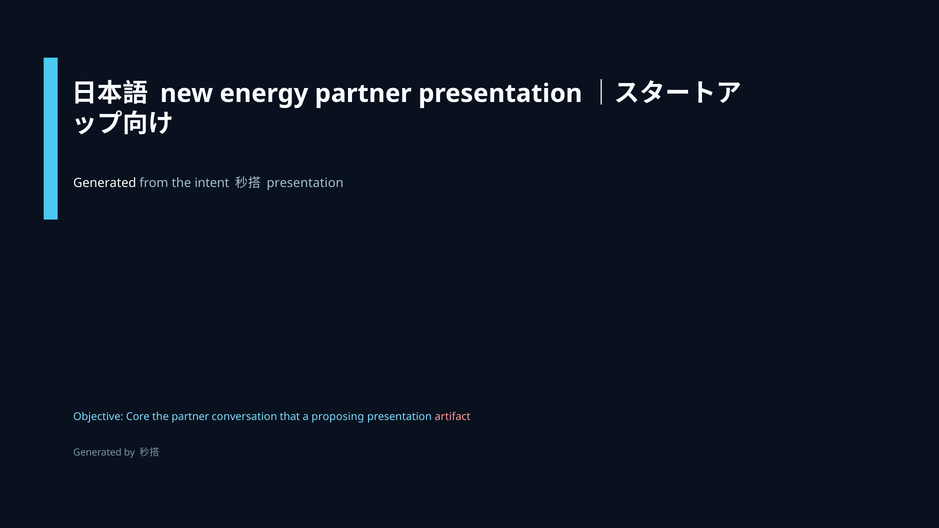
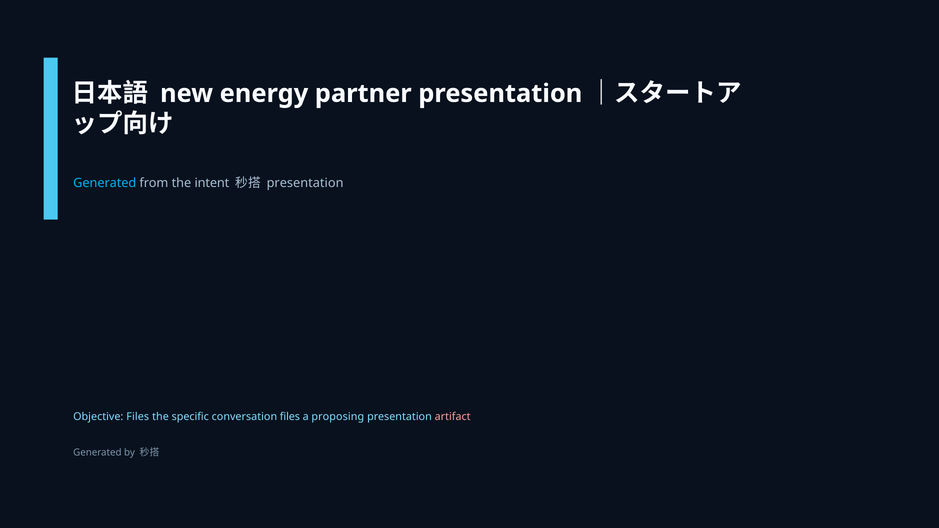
Generated at (105, 183) colour: white -> light blue
Objective Core: Core -> Files
the partner: partner -> specific
conversation that: that -> files
